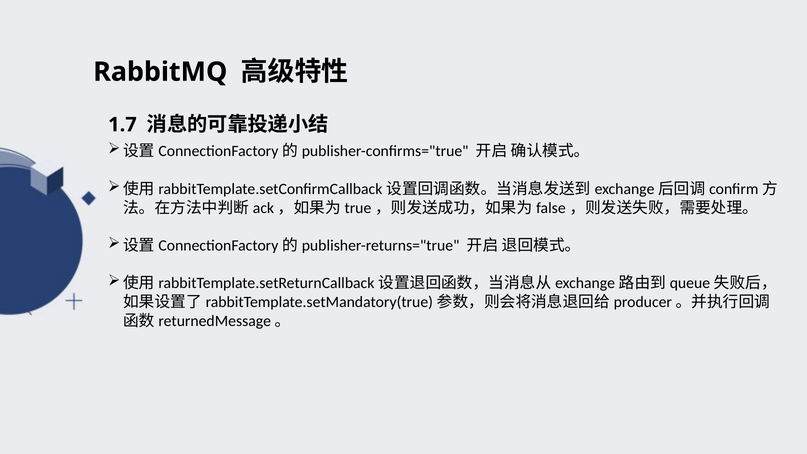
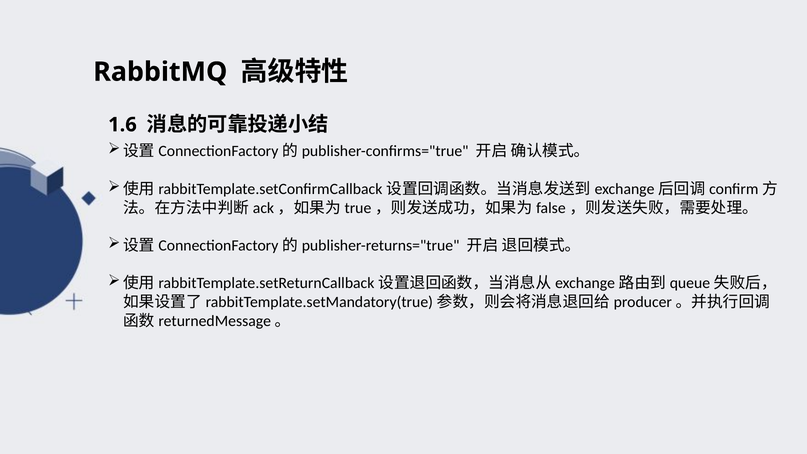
1.7: 1.7 -> 1.6
